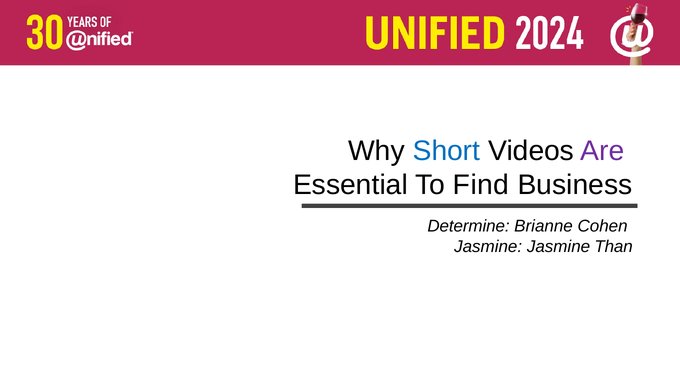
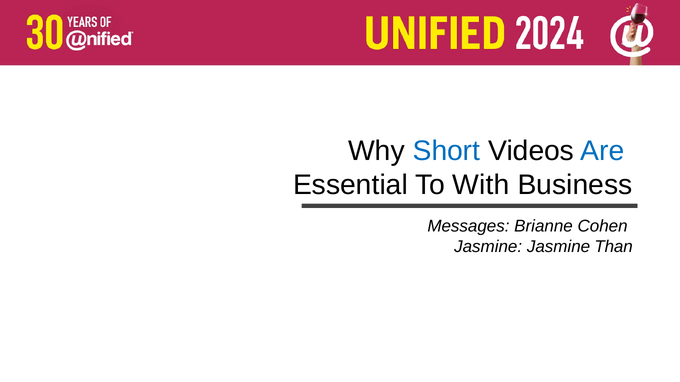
Are colour: purple -> blue
Find: Find -> With
Determine: Determine -> Messages
